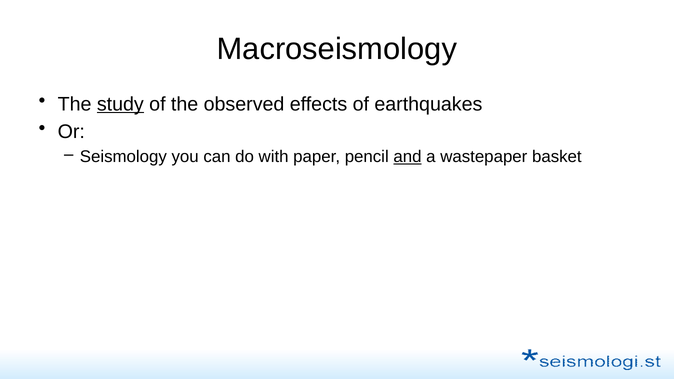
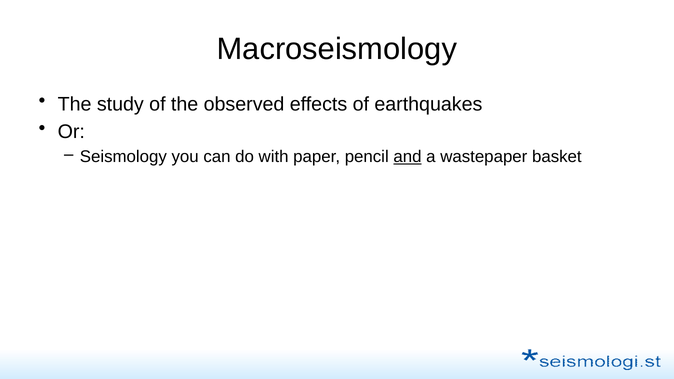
study underline: present -> none
